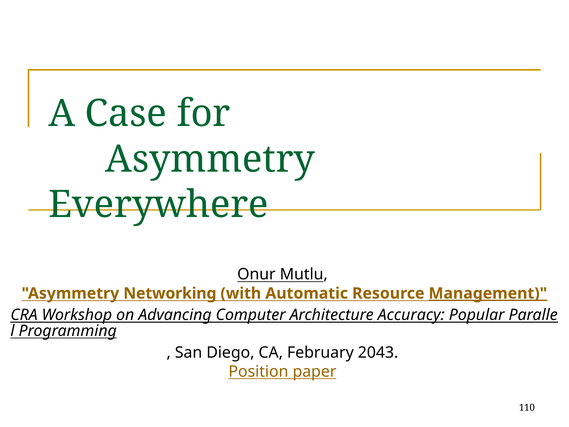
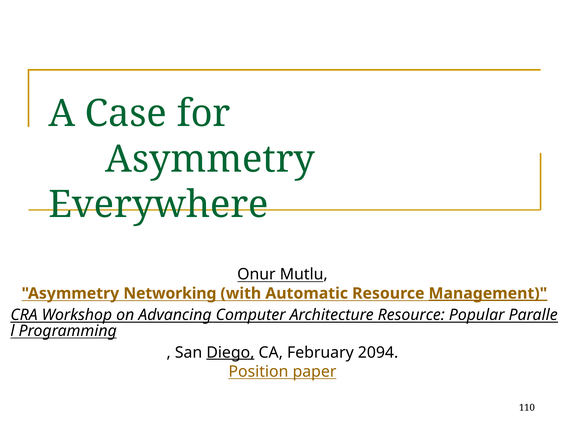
Architecture Accuracy: Accuracy -> Resource
Diego underline: none -> present
2043: 2043 -> 2094
